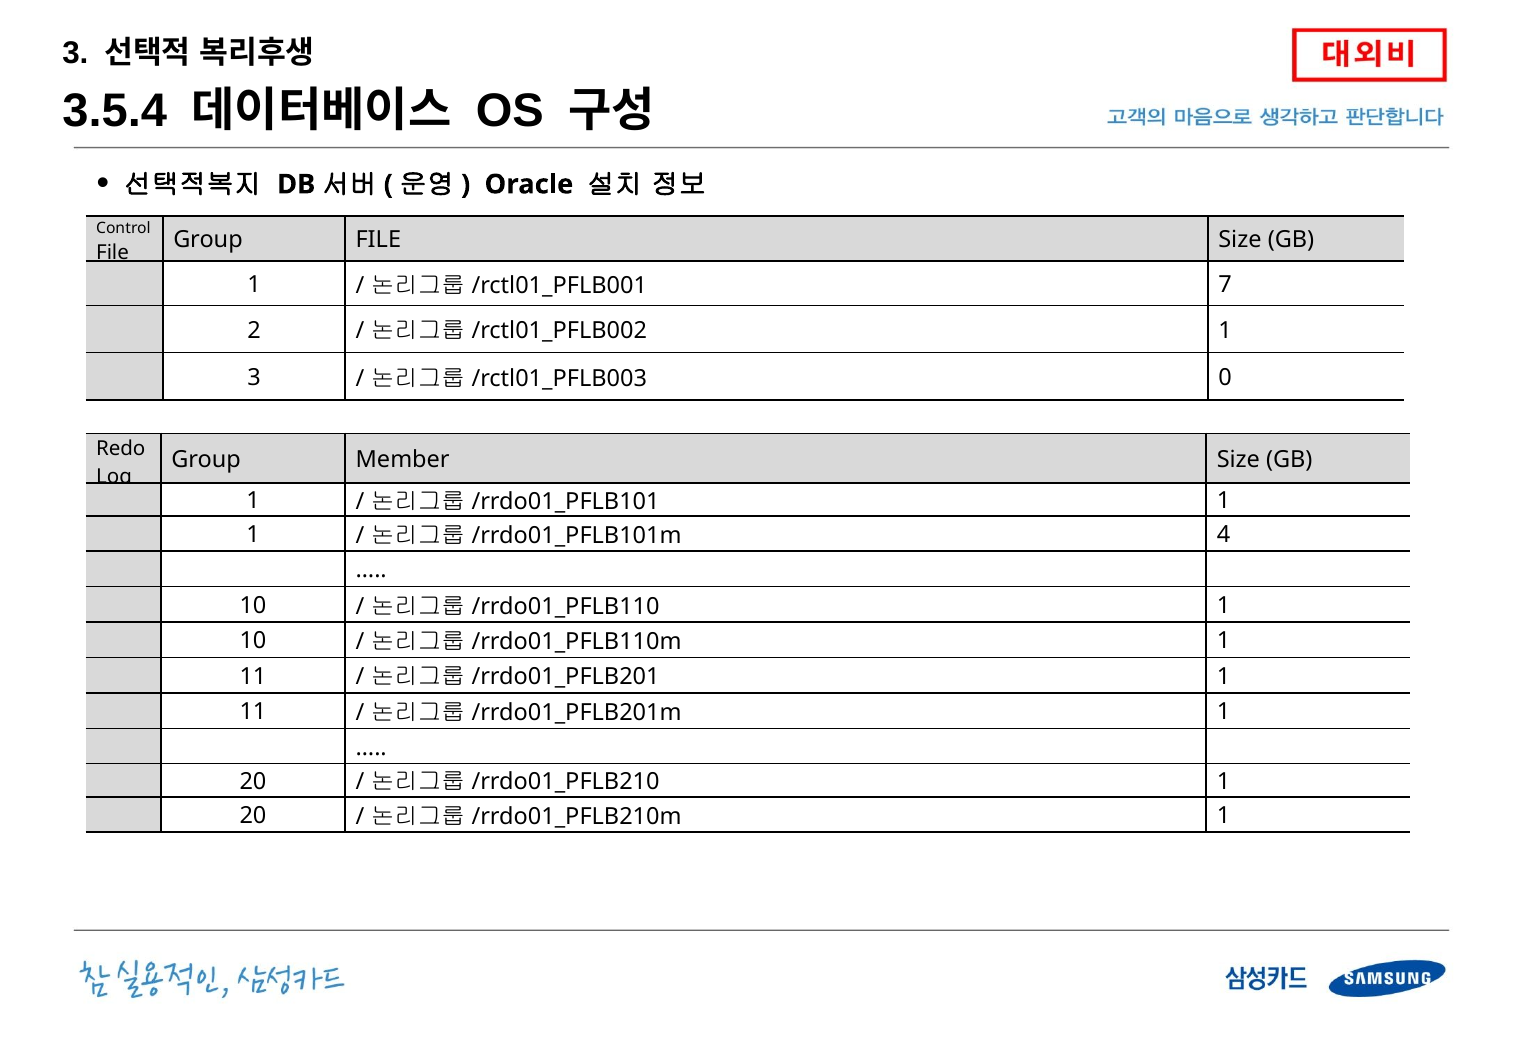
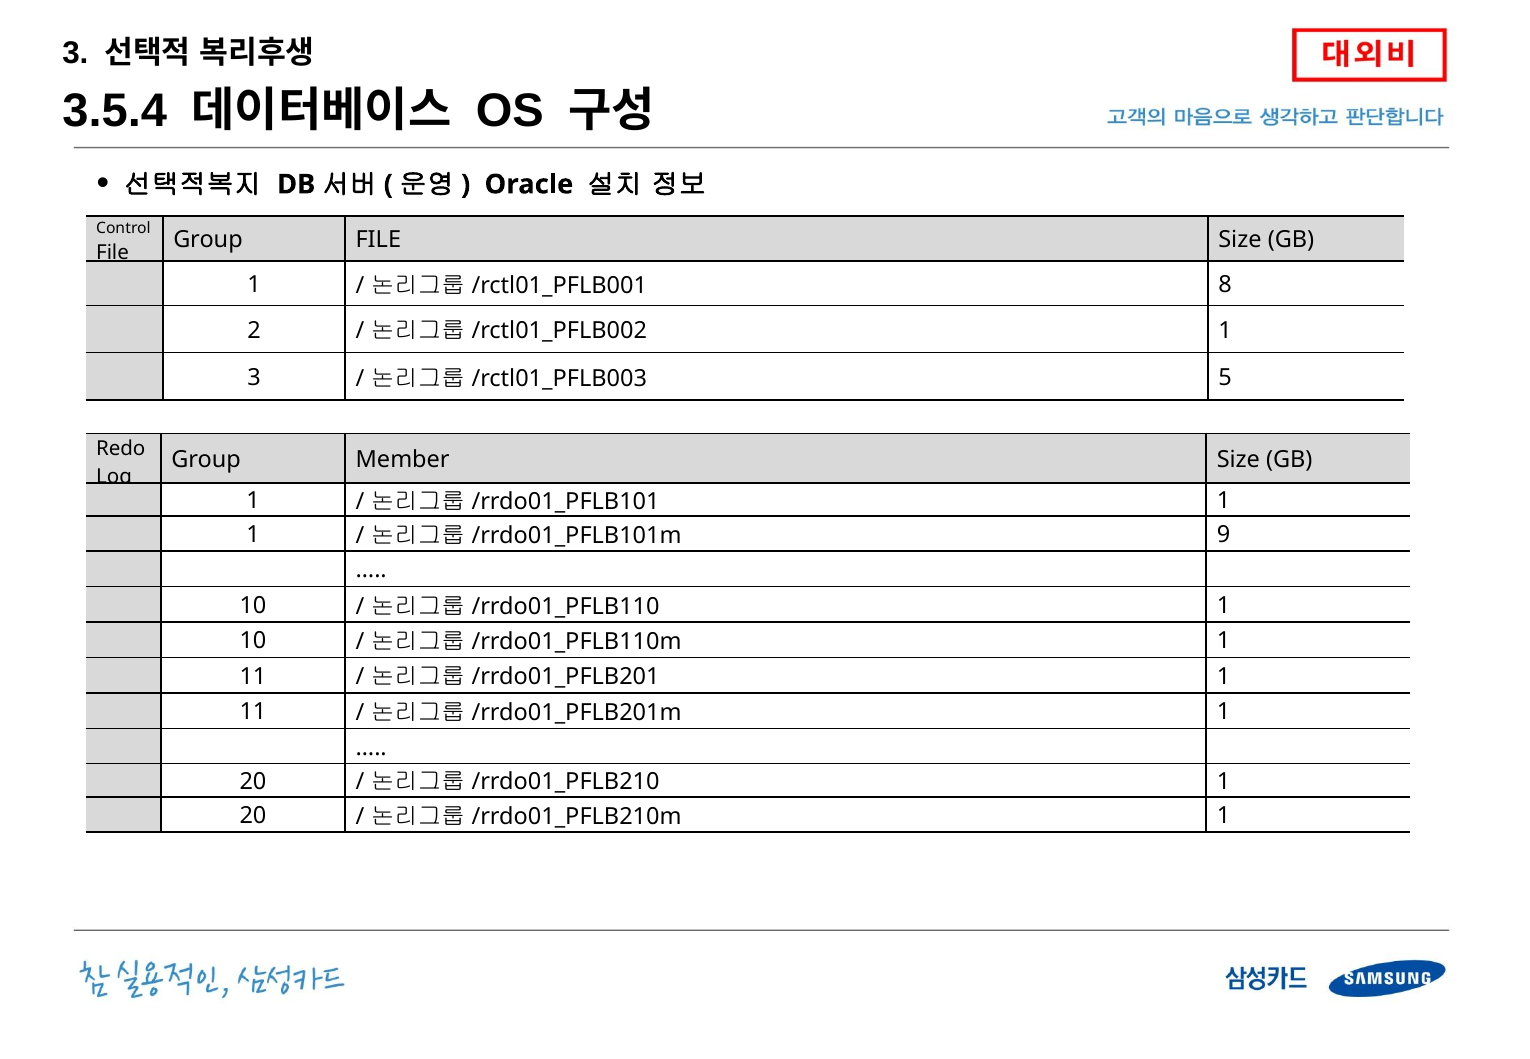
7: 7 -> 8
0: 0 -> 5
4: 4 -> 9
